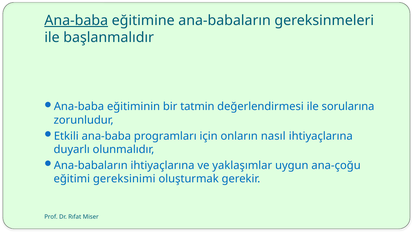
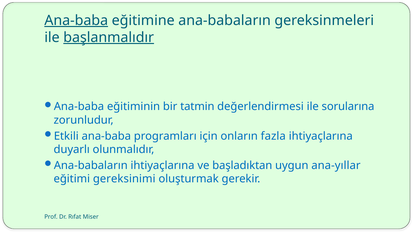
başlanmalıdır underline: none -> present
nasıl: nasıl -> fazla
yaklaşımlar: yaklaşımlar -> başladıktan
ana-çoğu: ana-çoğu -> ana-yıllar
